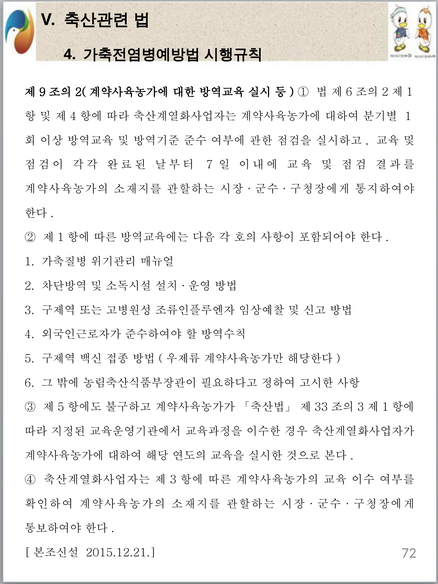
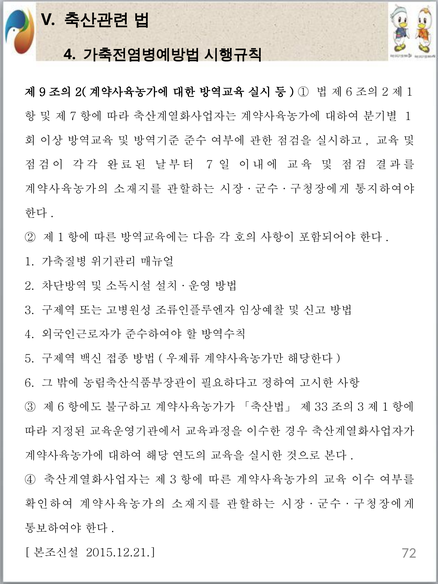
4 at (73, 116): 4 -> 7
5 at (61, 407): 5 -> 6
